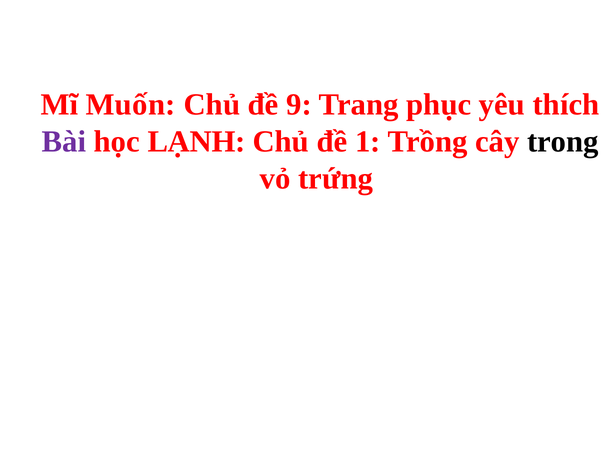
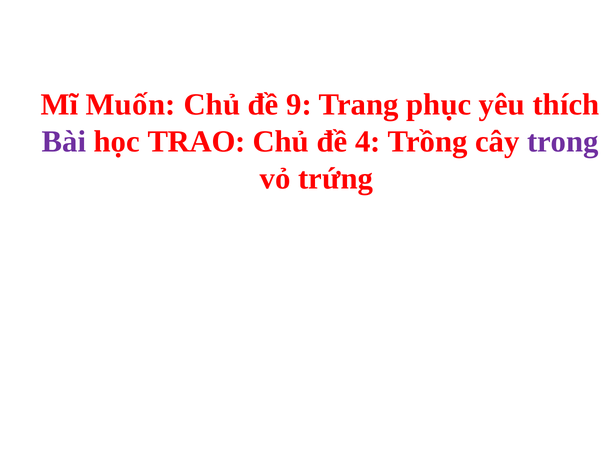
LẠNH: LẠNH -> TRAO
1: 1 -> 4
trong colour: black -> purple
